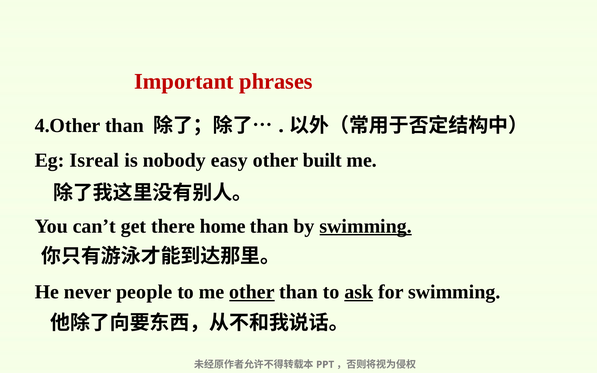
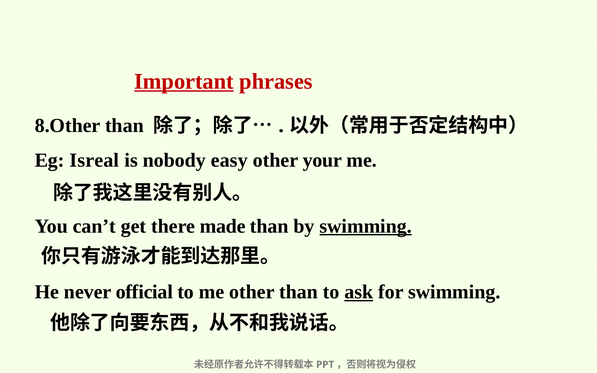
Important underline: none -> present
4.Other: 4.Other -> 8.Other
built: built -> your
home: home -> made
people: people -> official
other at (252, 292) underline: present -> none
